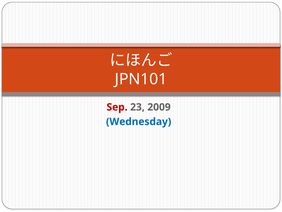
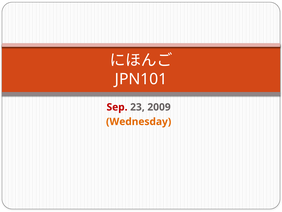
Wednesday colour: blue -> orange
